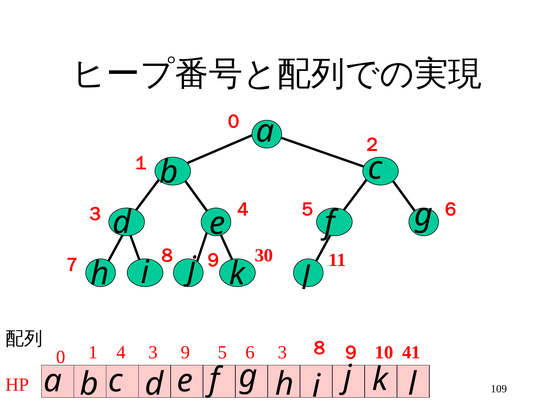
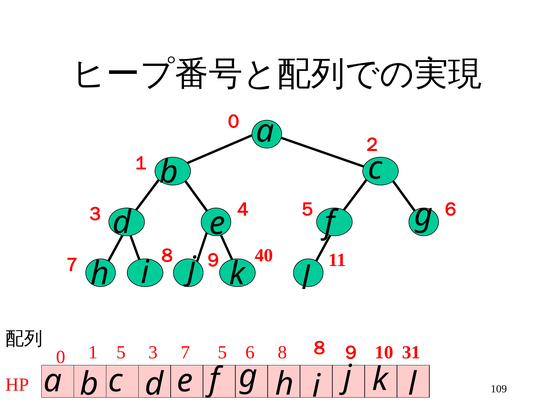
30: 30 -> 40
41: 41 -> 31
1 4: 4 -> 5
9: 9 -> 7
5 3: 3 -> 8
